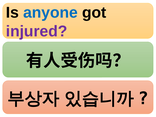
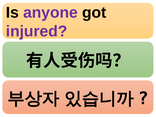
anyone colour: blue -> purple
